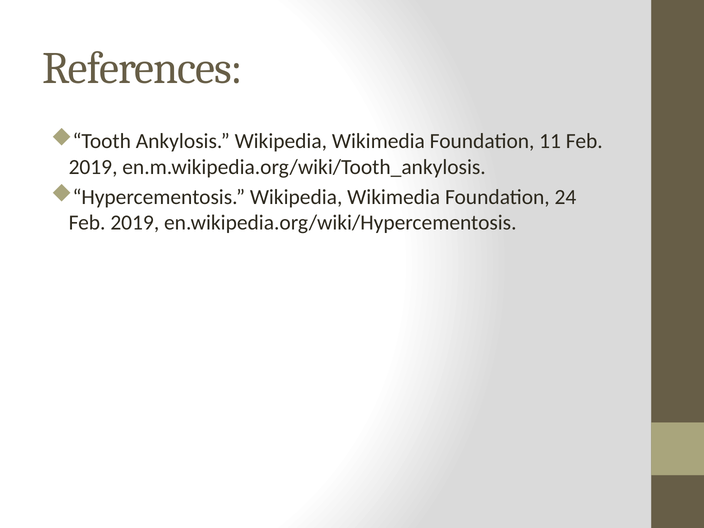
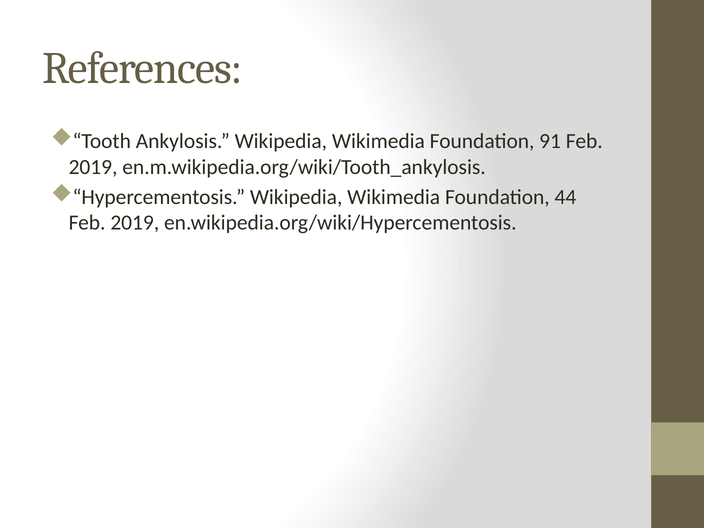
11: 11 -> 91
24: 24 -> 44
